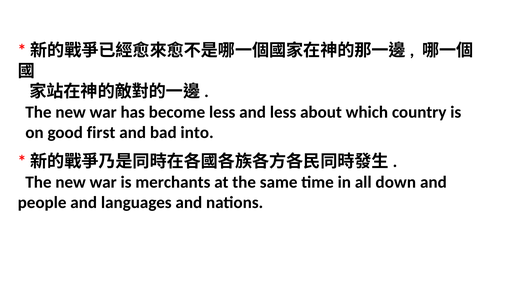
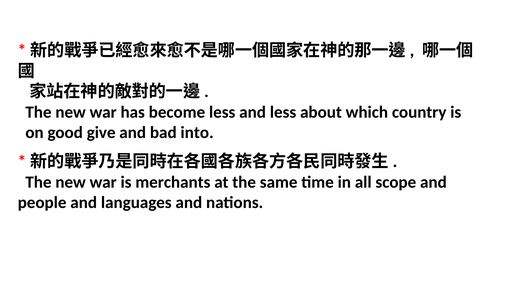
first: first -> give
down: down -> scope
